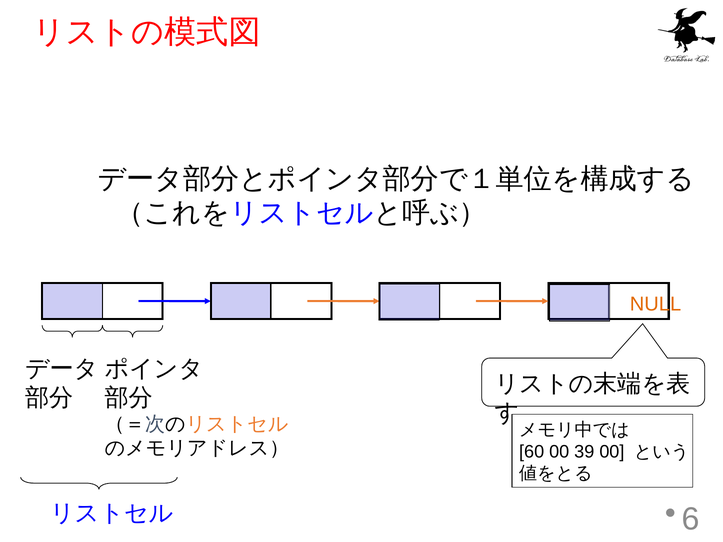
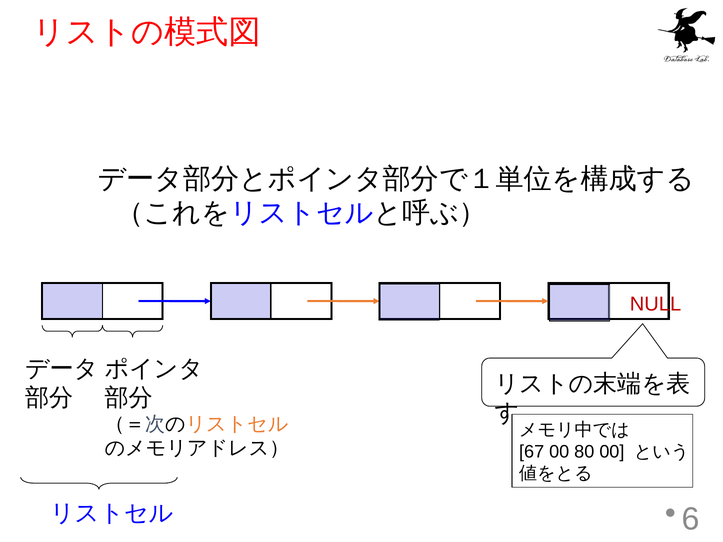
NULL colour: orange -> red
60: 60 -> 67
39: 39 -> 80
